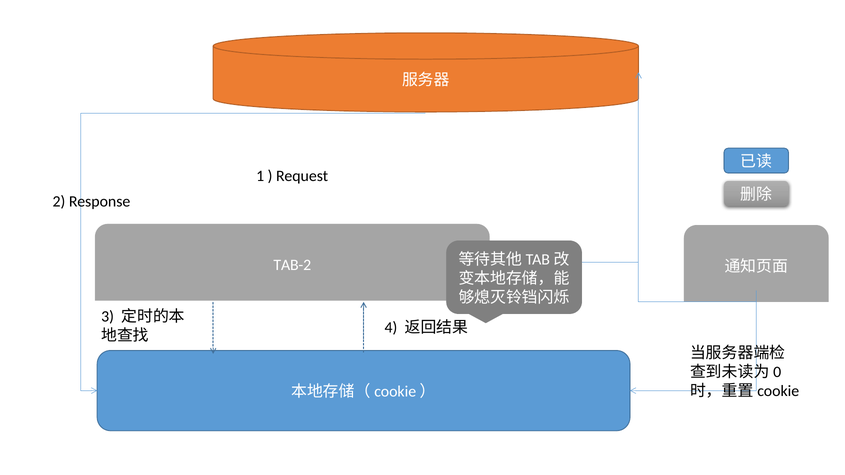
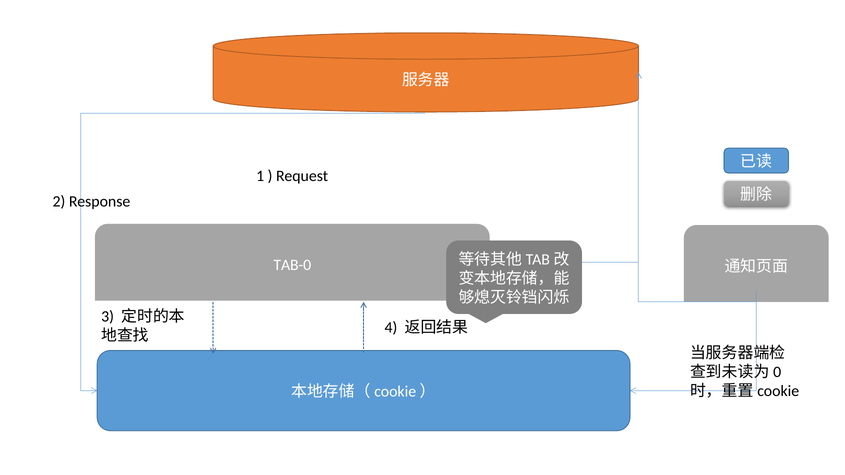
TAB-2: TAB-2 -> TAB-0
